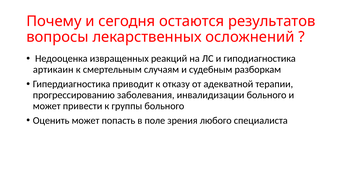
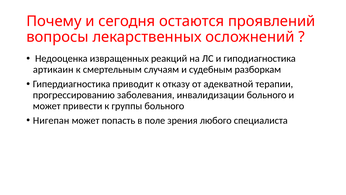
результатов: результатов -> проявлений
Оценить: Оценить -> Нигепан
